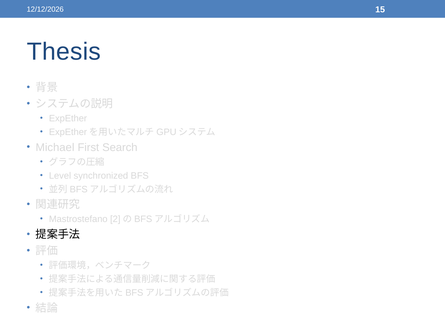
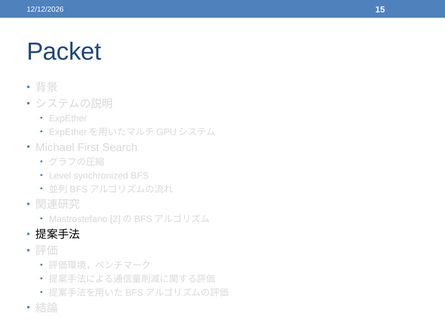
Thesis: Thesis -> Packet
